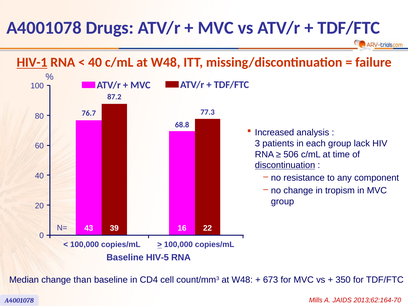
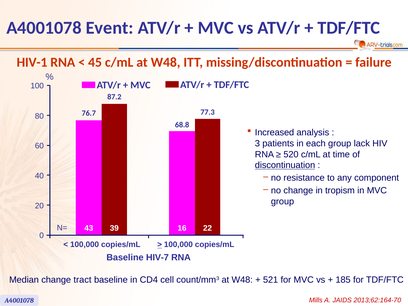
Drugs: Drugs -> Event
HIV-1 underline: present -> none
40 at (95, 62): 40 -> 45
506: 506 -> 520
HIV-5: HIV-5 -> HIV-7
than: than -> tract
673: 673 -> 521
350: 350 -> 185
